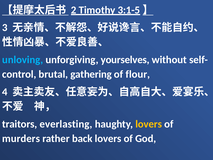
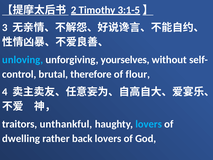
gathering: gathering -> therefore
everlasting: everlasting -> unthankful
lovers at (149, 124) colour: yellow -> light blue
murders: murders -> dwelling
